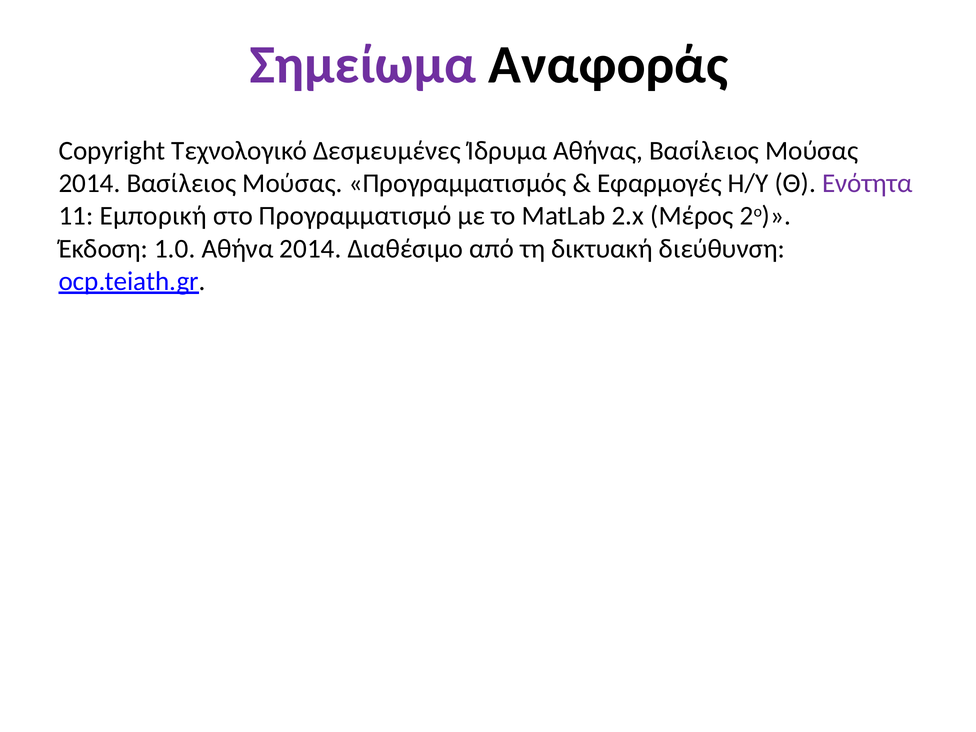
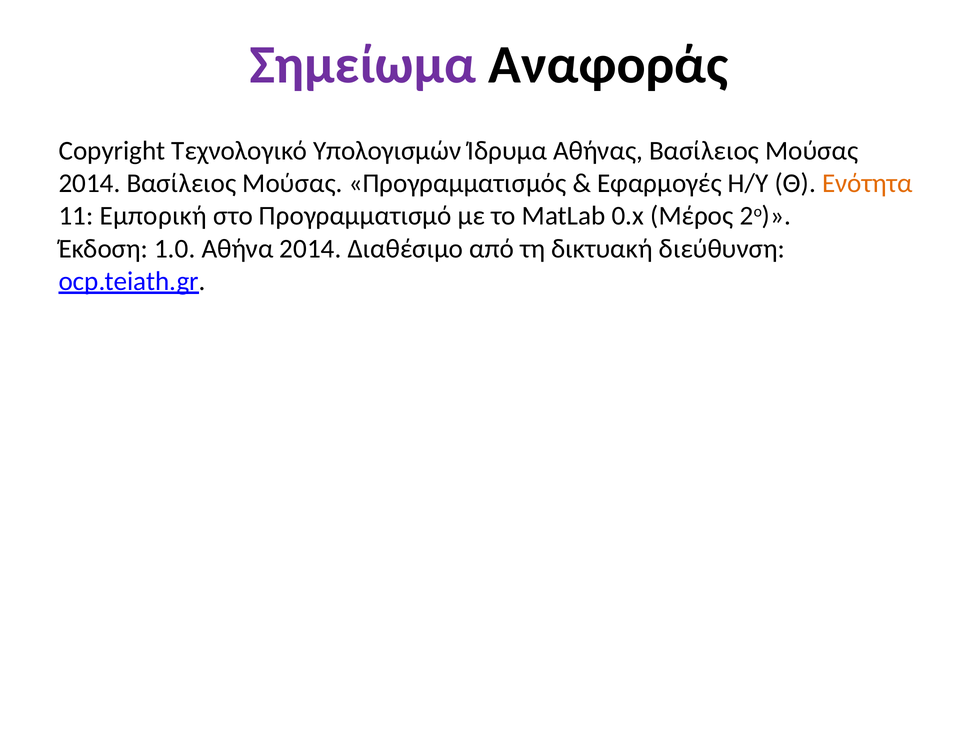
Δεσμευμένες: Δεσμευμένες -> Υπολογισμών
Ενότητα colour: purple -> orange
2.x: 2.x -> 0.x
